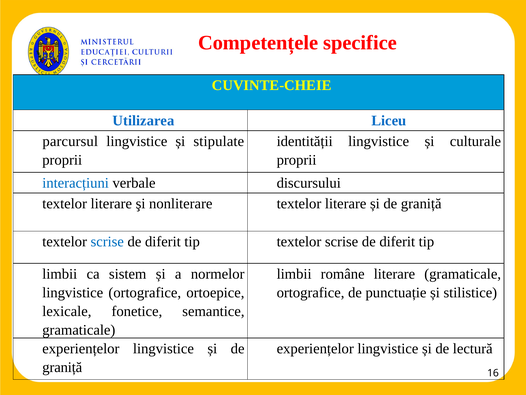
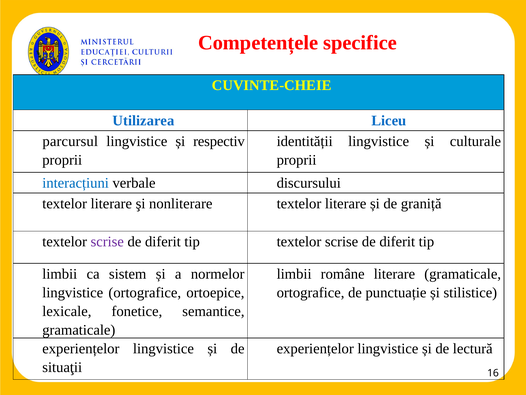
stipulate: stipulate -> respectiv
scrise at (107, 242) colour: blue -> purple
graniță at (62, 367): graniță -> situaţii
